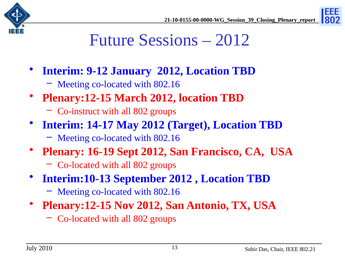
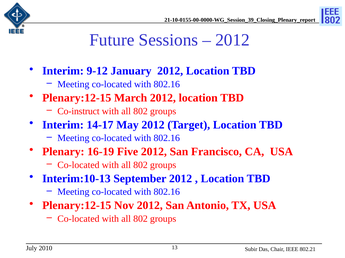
Sept: Sept -> Five
